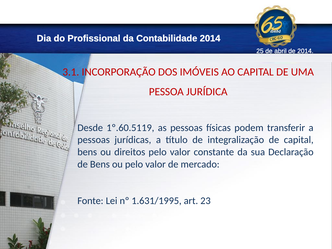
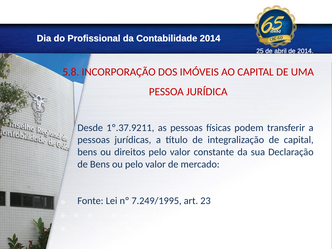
3.1: 3.1 -> 5.8
1º.60.5119: 1º.60.5119 -> 1º.37.9211
1.631/1995: 1.631/1995 -> 7.249/1995
